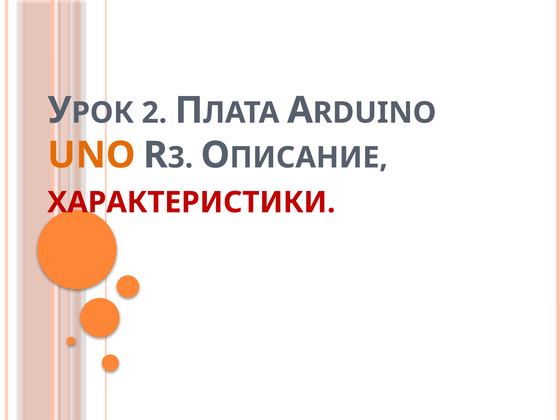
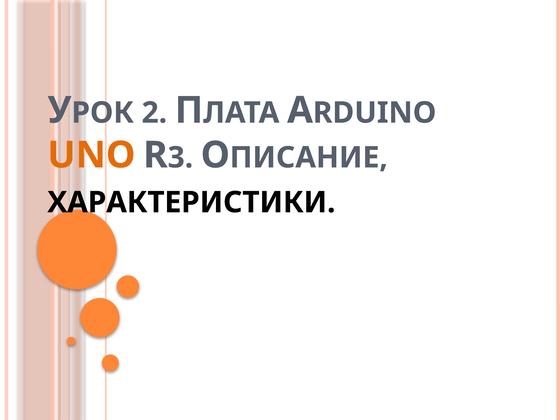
ХАРАКТЕРИСТИКИ colour: red -> black
